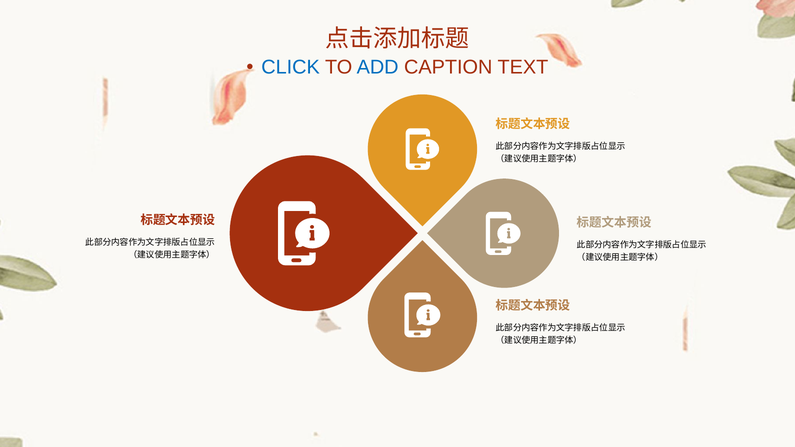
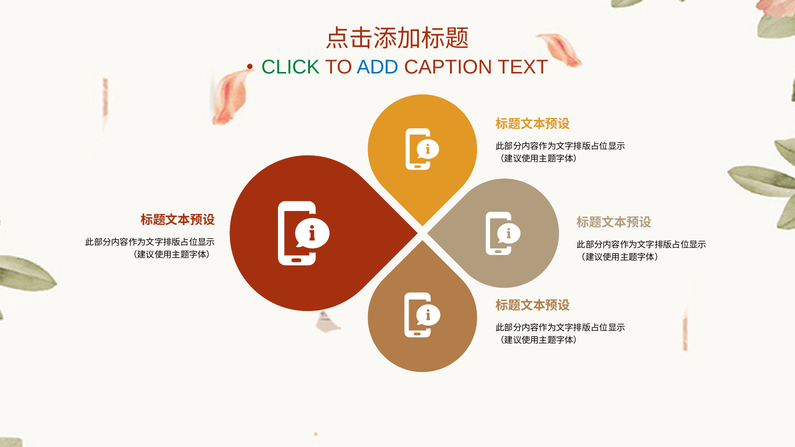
CLICK colour: blue -> green
